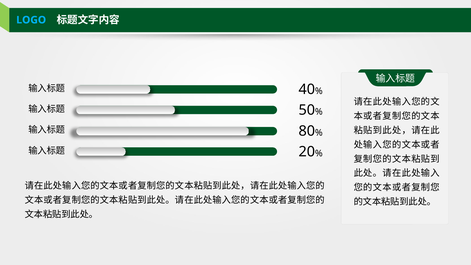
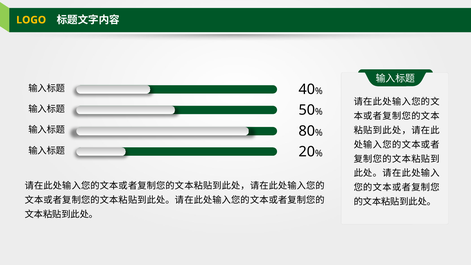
LOGO colour: light blue -> yellow
